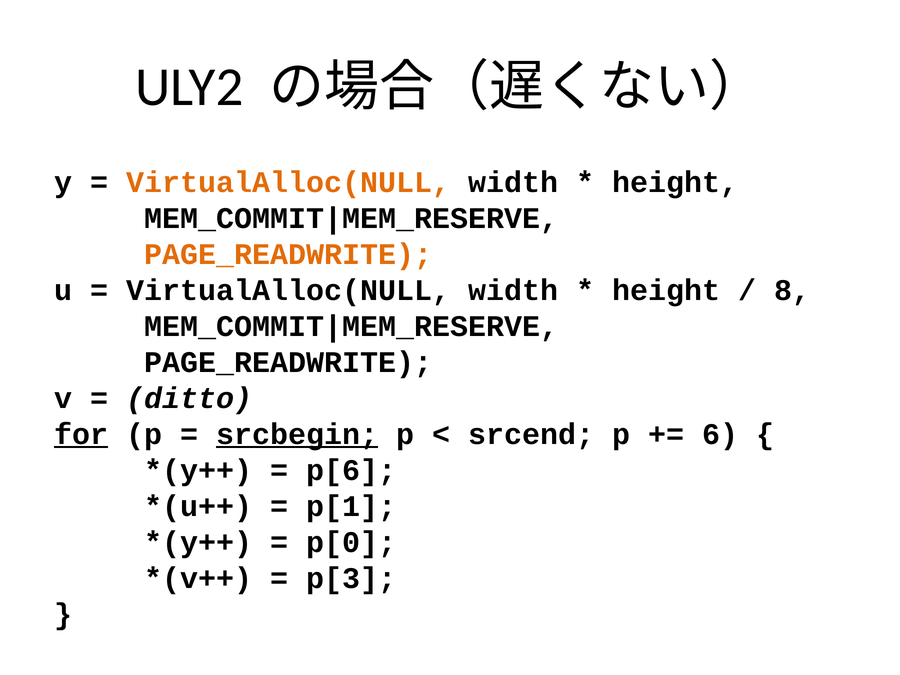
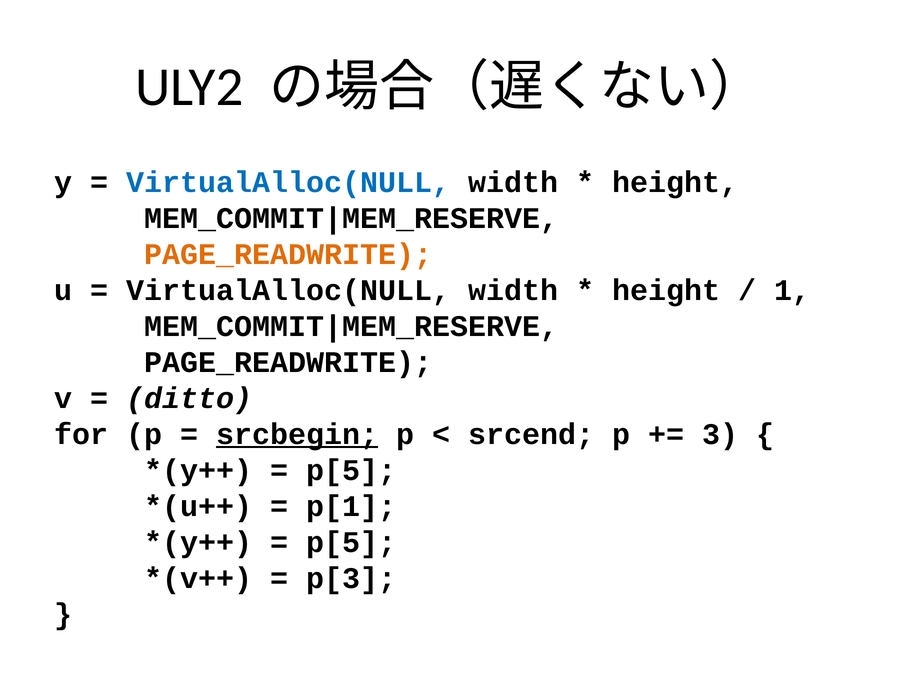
VirtualAlloc(NULL at (288, 182) colour: orange -> blue
8: 8 -> 1
for underline: present -> none
6: 6 -> 3
p[6 at (351, 470): p[6 -> p[5
p[0 at (351, 542): p[0 -> p[5
